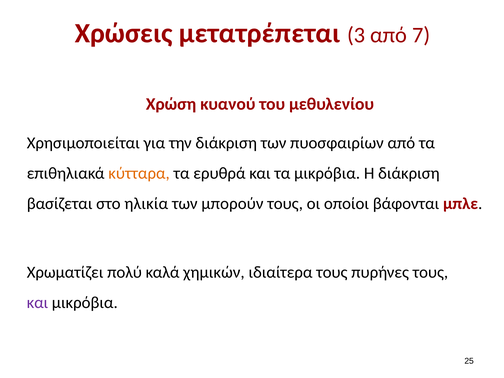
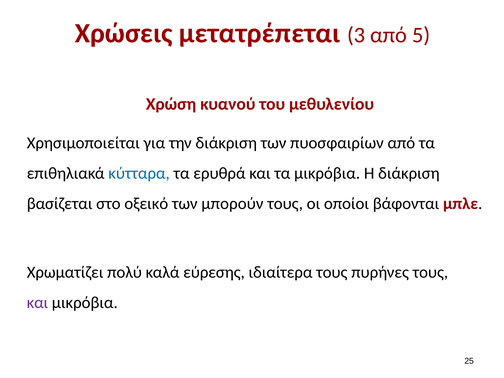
7: 7 -> 5
κύτταρα colour: orange -> blue
ηλικία: ηλικία -> οξεικό
χημικών: χημικών -> εύρεσης
